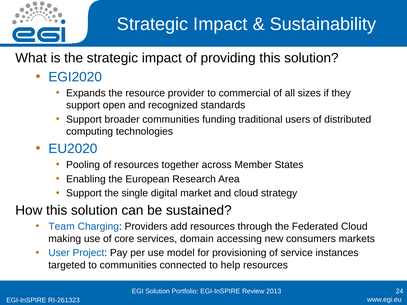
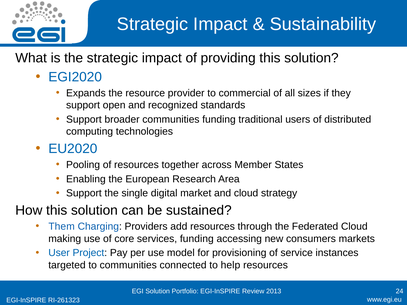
Team: Team -> Them
services domain: domain -> funding
